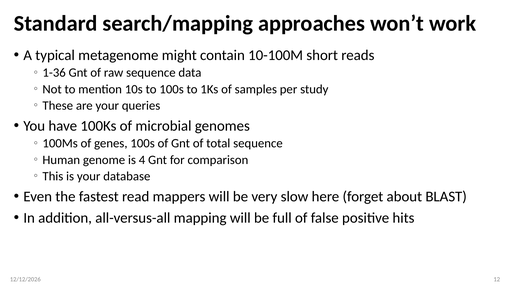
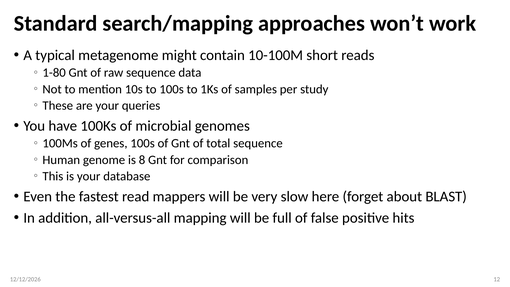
1-36: 1-36 -> 1-80
4: 4 -> 8
